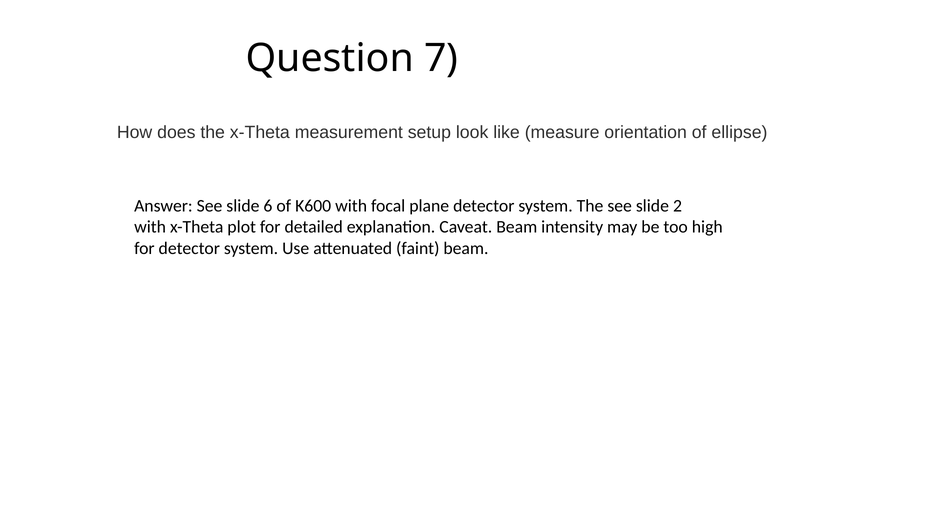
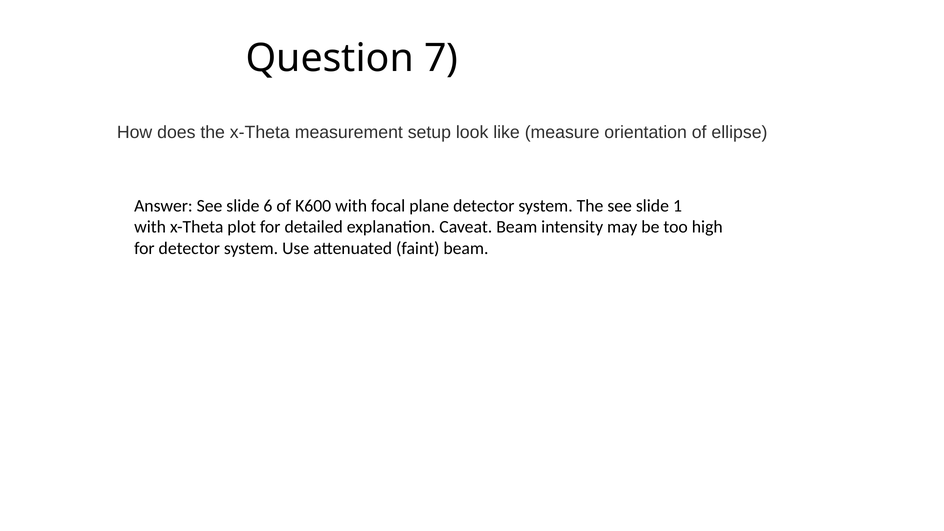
2: 2 -> 1
